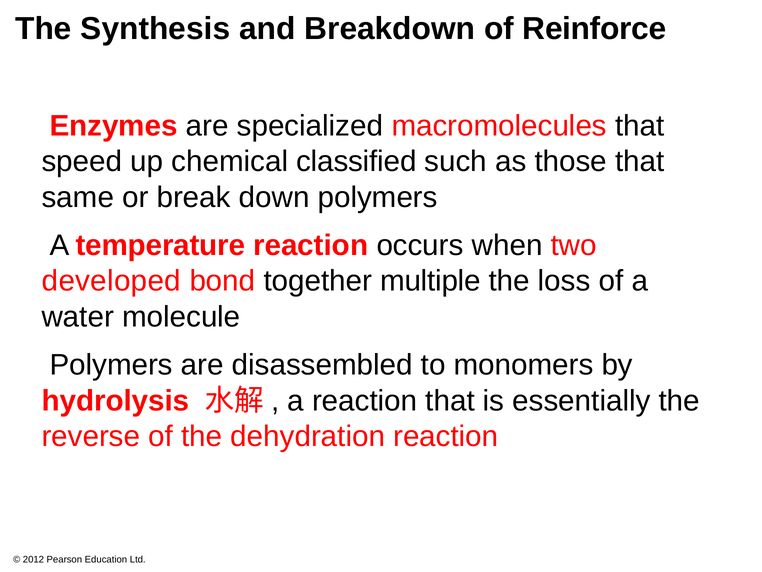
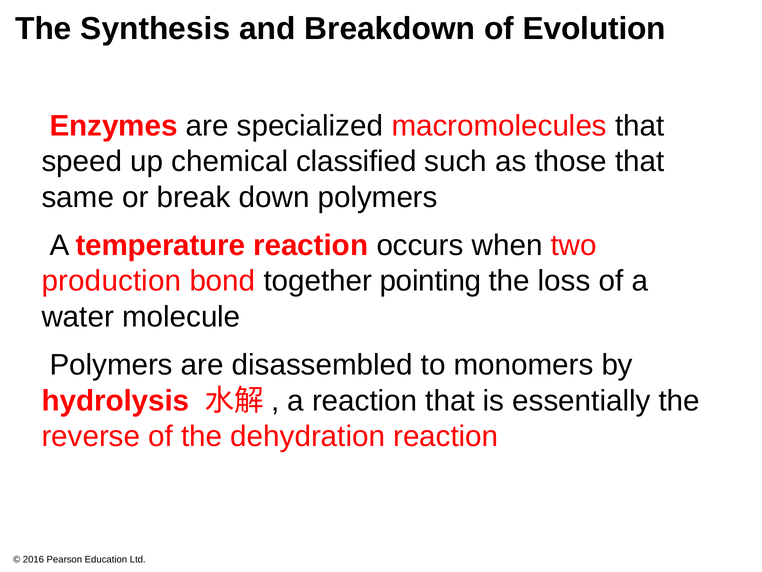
Reinforce: Reinforce -> Evolution
developed: developed -> production
multiple: multiple -> pointing
2012: 2012 -> 2016
